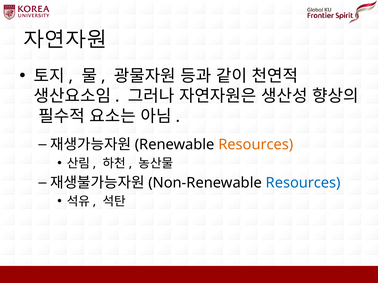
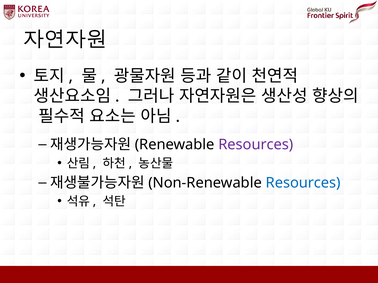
Resources at (256, 145) colour: orange -> purple
